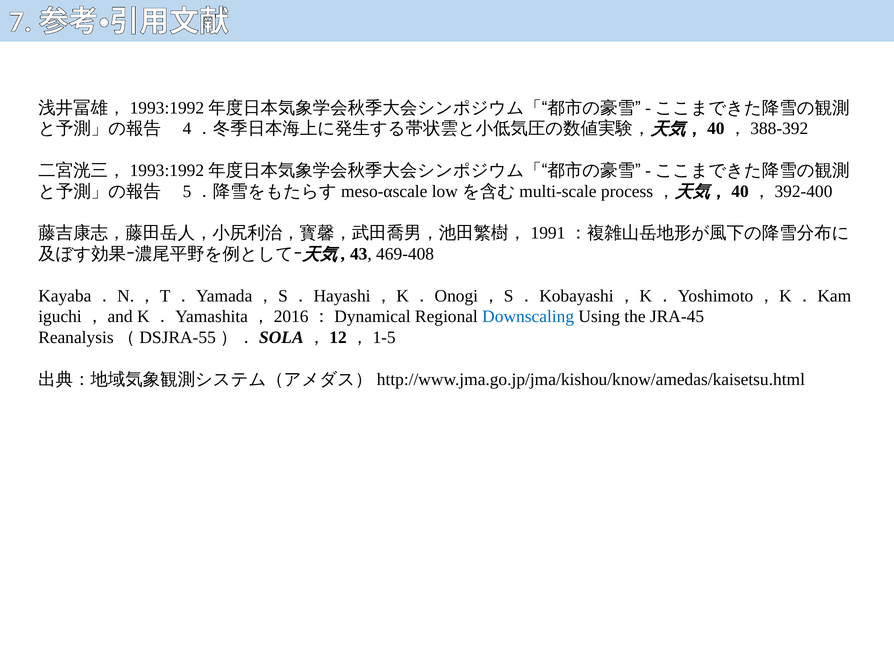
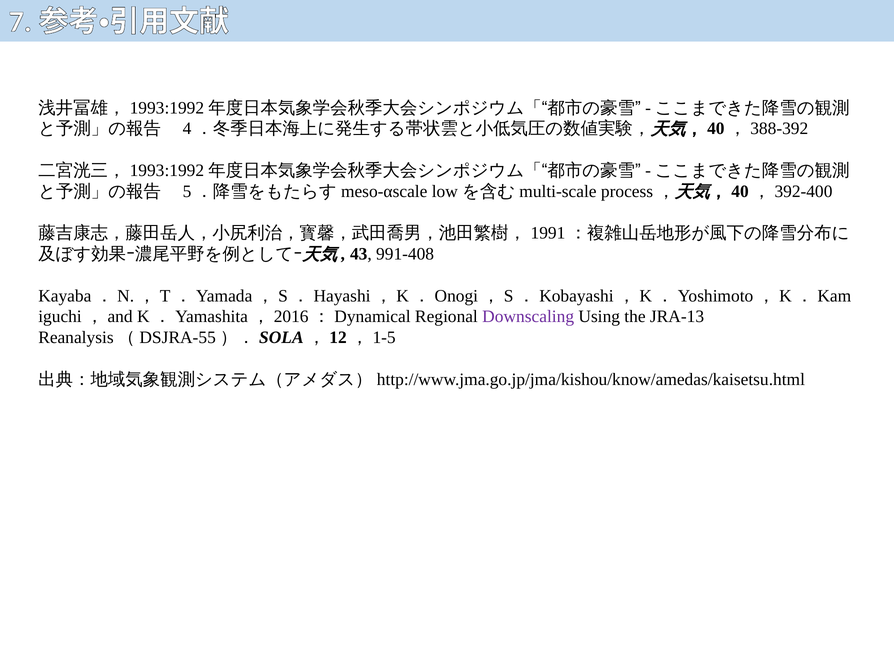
469-408: 469-408 -> 991-408
Downscaling colour: blue -> purple
JRA-45: JRA-45 -> JRA-13
